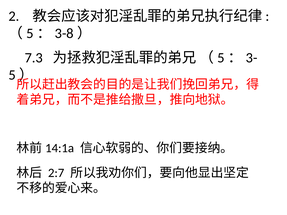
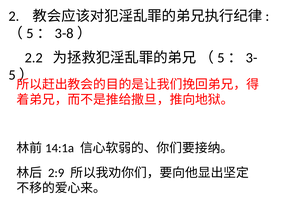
7.3: 7.3 -> 2.2
2:7: 2:7 -> 2:9
